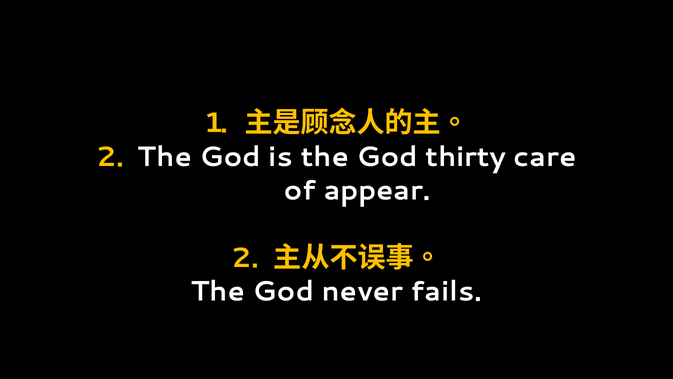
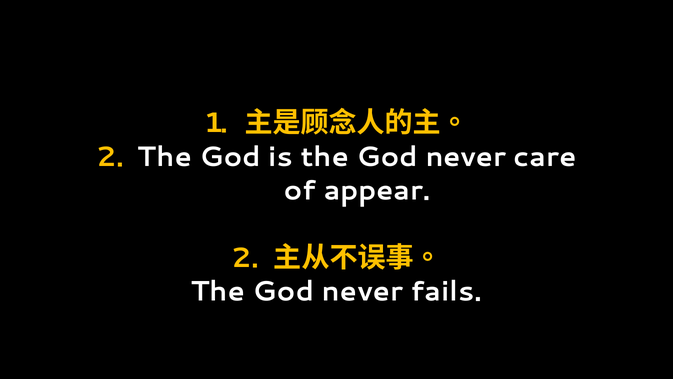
is the God thirty: thirty -> never
